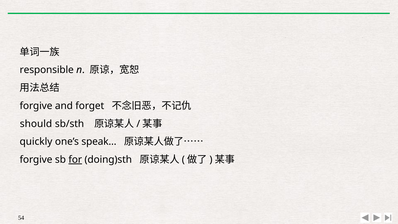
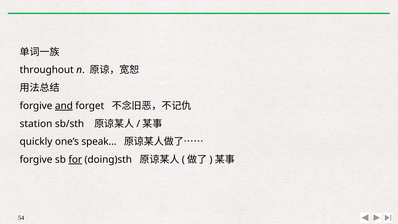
responsible: responsible -> throughout
and underline: none -> present
should: should -> station
